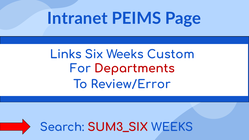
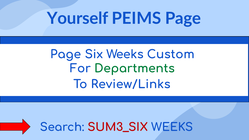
Intranet: Intranet -> Yourself
Links at (66, 54): Links -> Page
Departments colour: red -> green
Review/Error: Review/Error -> Review/Links
